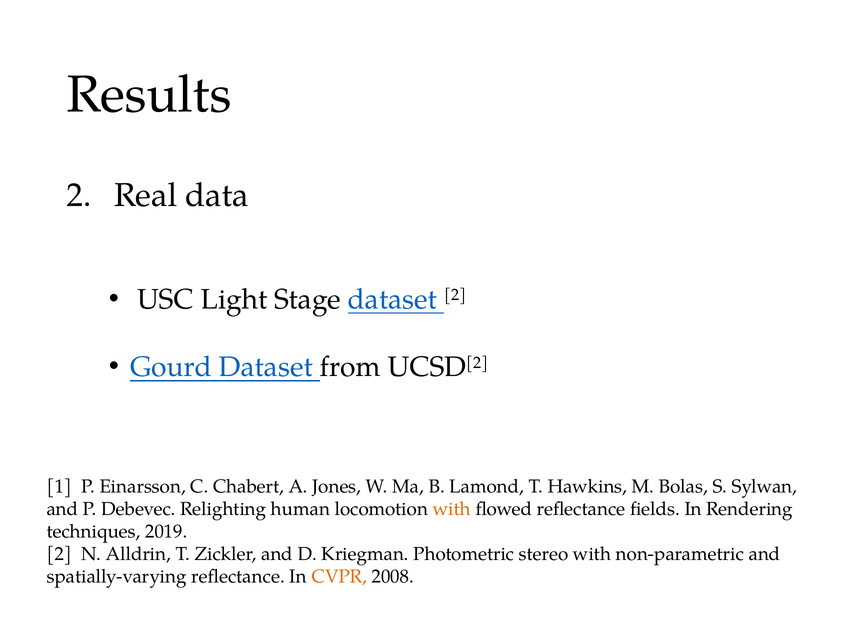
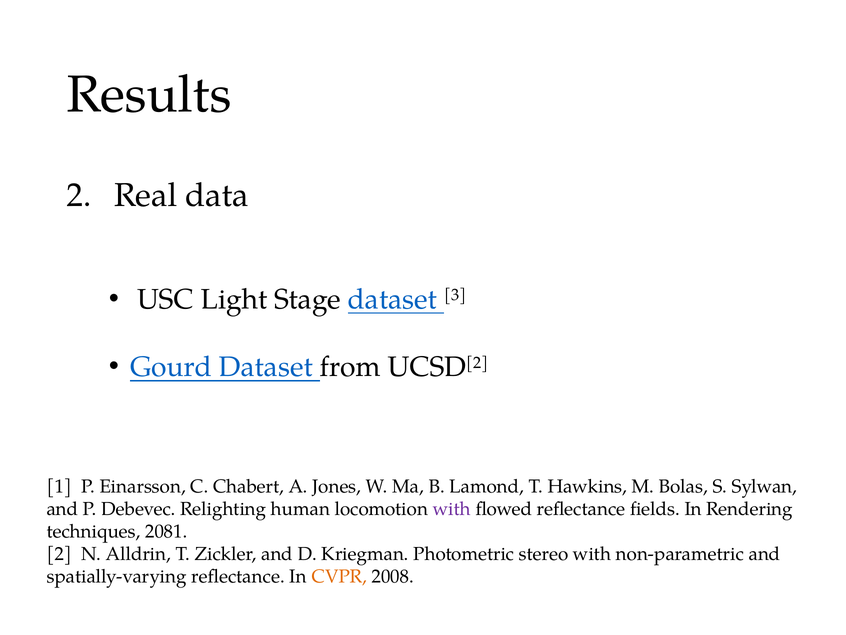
dataset 2: 2 -> 3
with at (452, 509) colour: orange -> purple
2019: 2019 -> 2081
